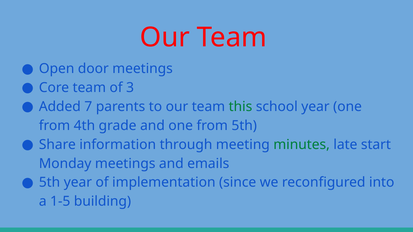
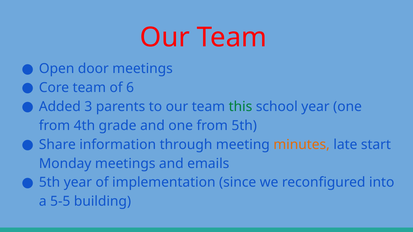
3: 3 -> 6
7: 7 -> 3
minutes colour: green -> orange
1-5: 1-5 -> 5-5
